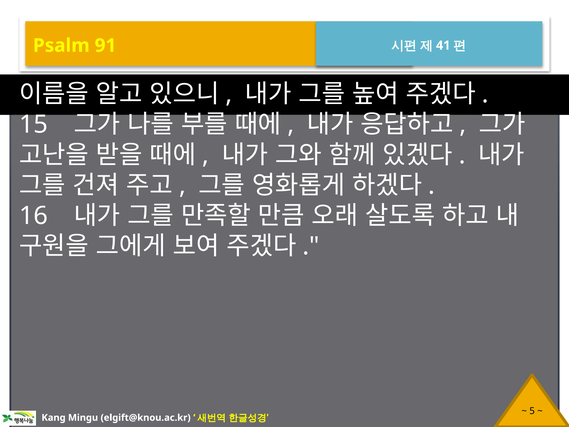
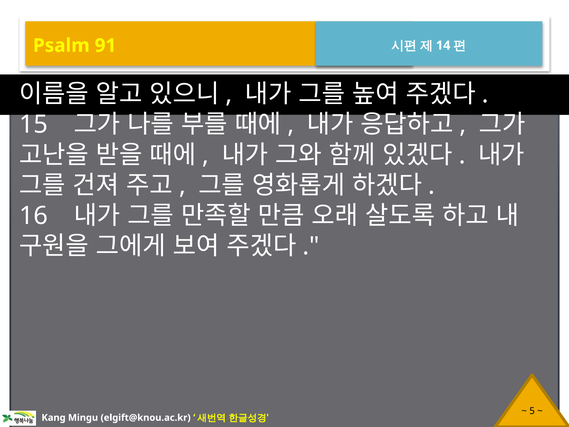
41: 41 -> 14
